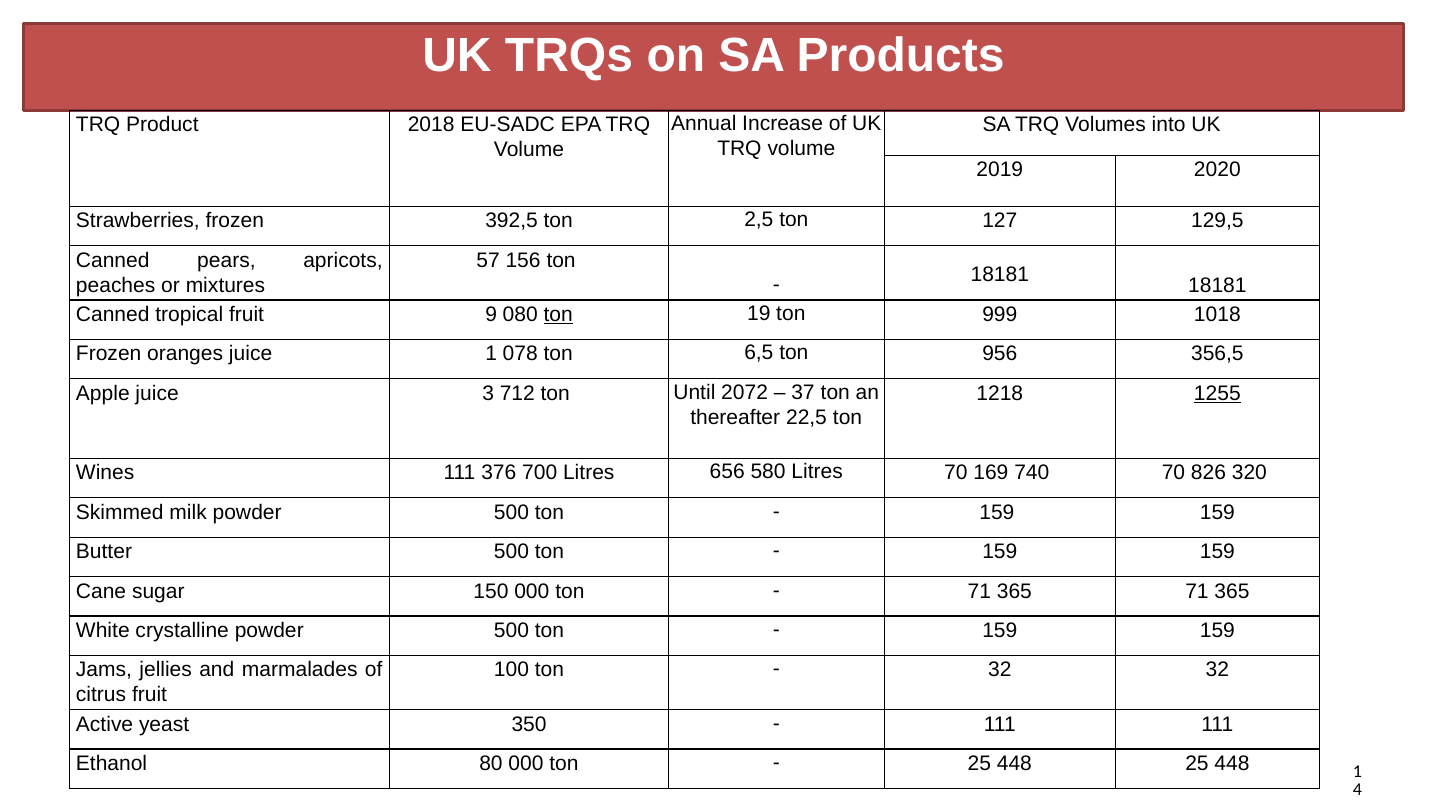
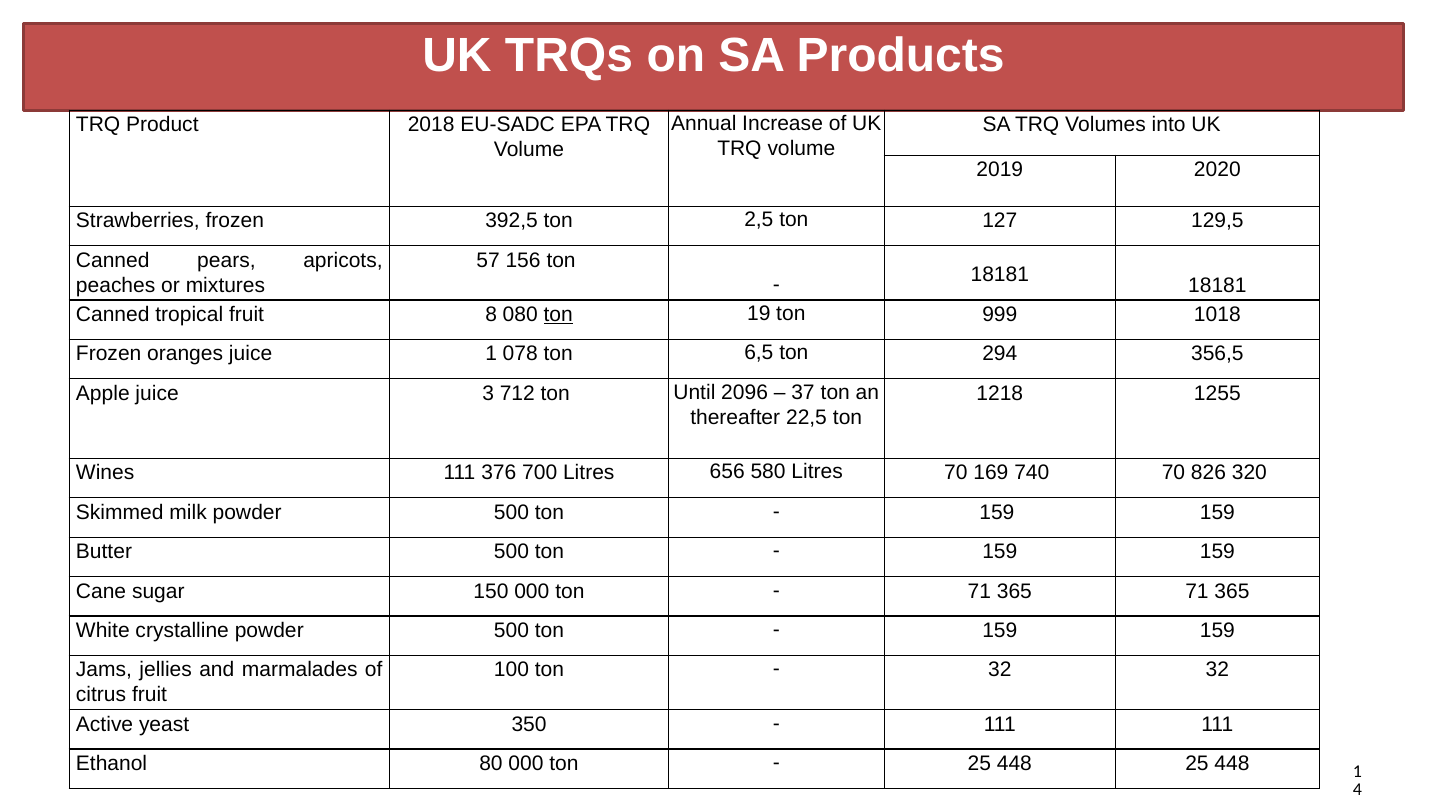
9: 9 -> 8
956: 956 -> 294
2072: 2072 -> 2096
1255 underline: present -> none
